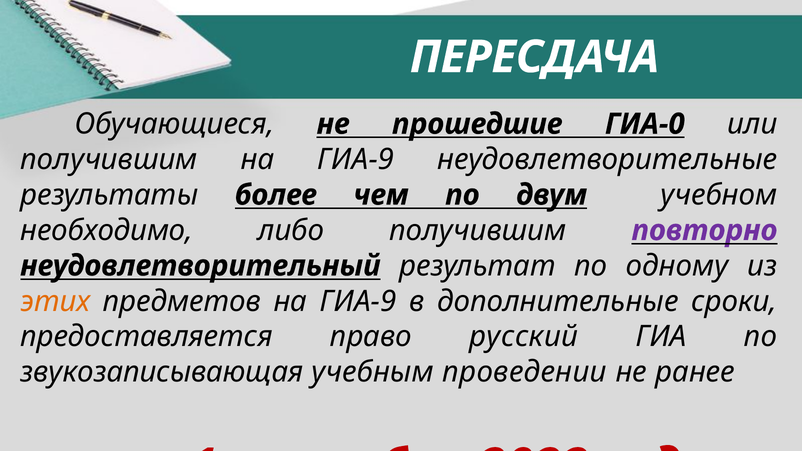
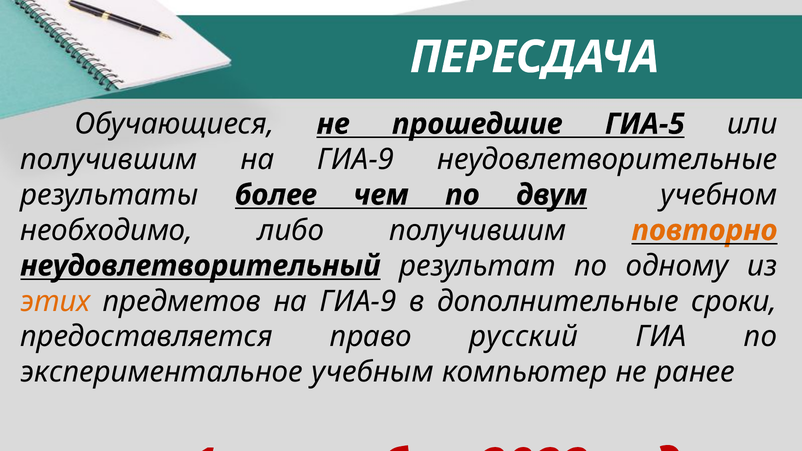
ГИА-0: ГИА-0 -> ГИА-5
повторно colour: purple -> orange
звукозаписывающая: звукозаписывающая -> экспериментальное
проведении: проведении -> компьютер
